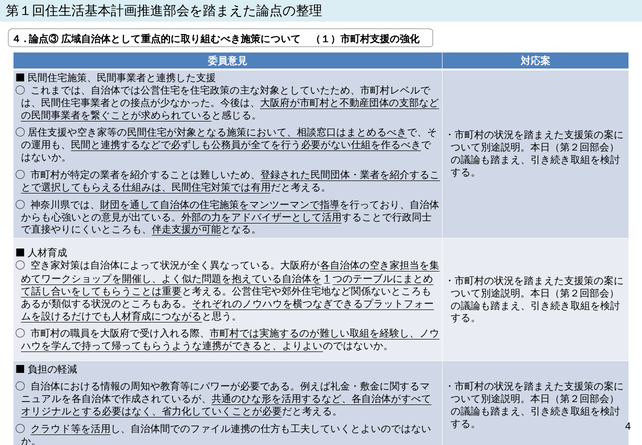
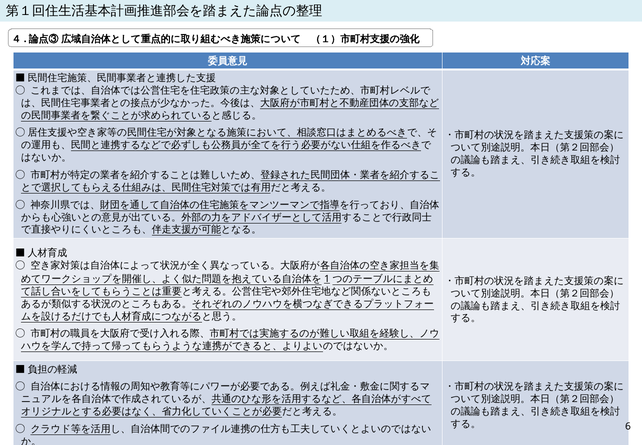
4: 4 -> 6
